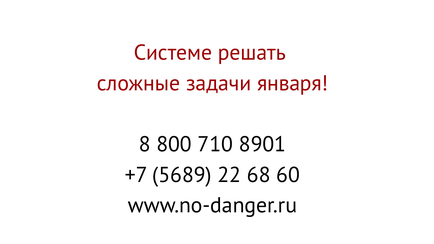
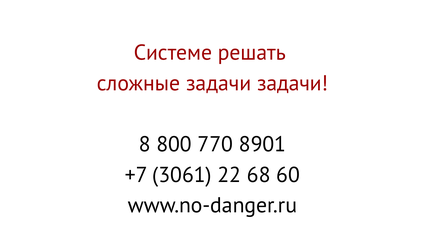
задачи января: января -> задачи
710: 710 -> 770
5689: 5689 -> 3061
